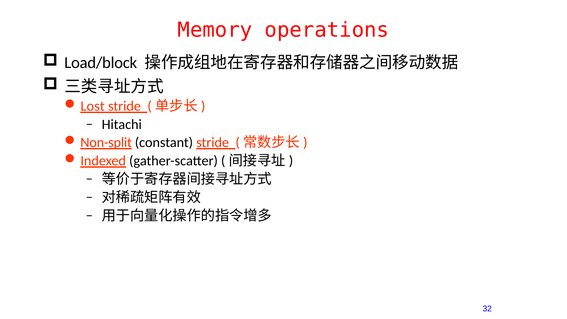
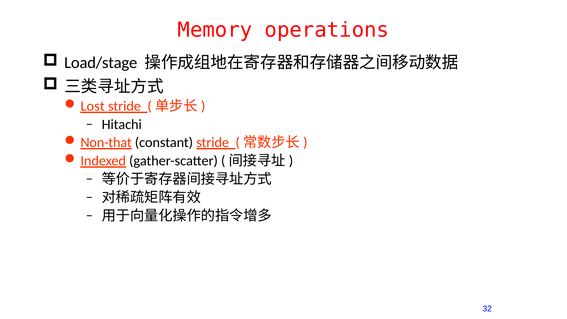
Load/block: Load/block -> Load/stage
Non-split: Non-split -> Non-that
